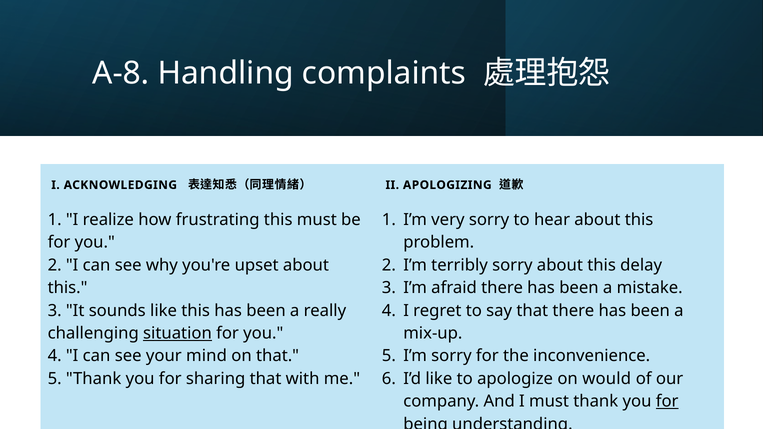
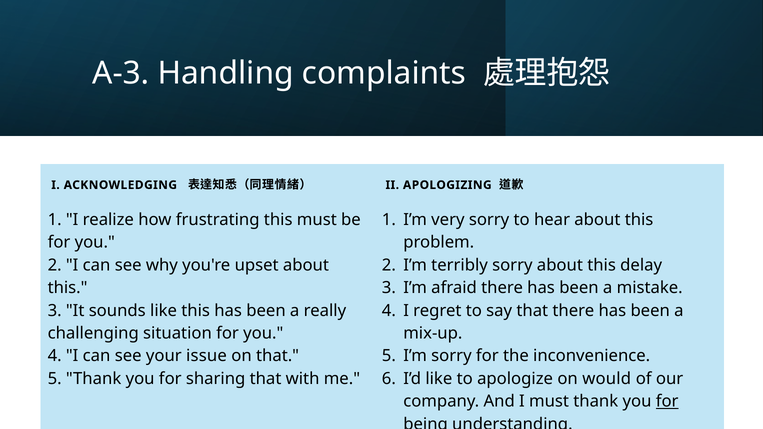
A-8: A-8 -> A-3
situation underline: present -> none
mind: mind -> issue
